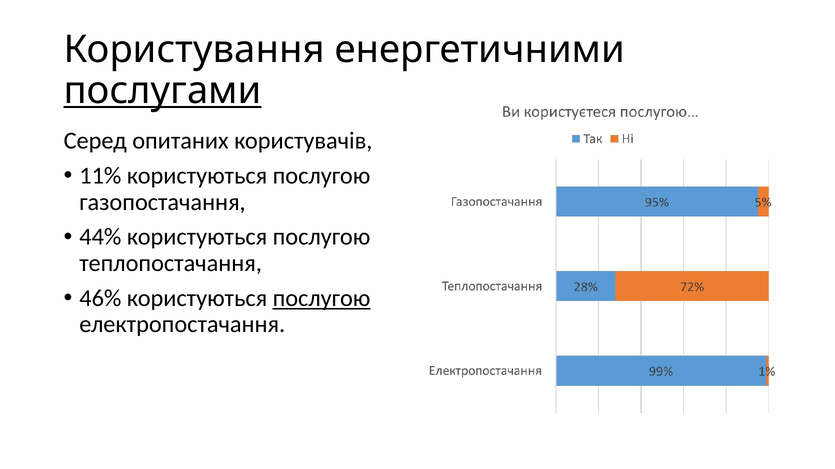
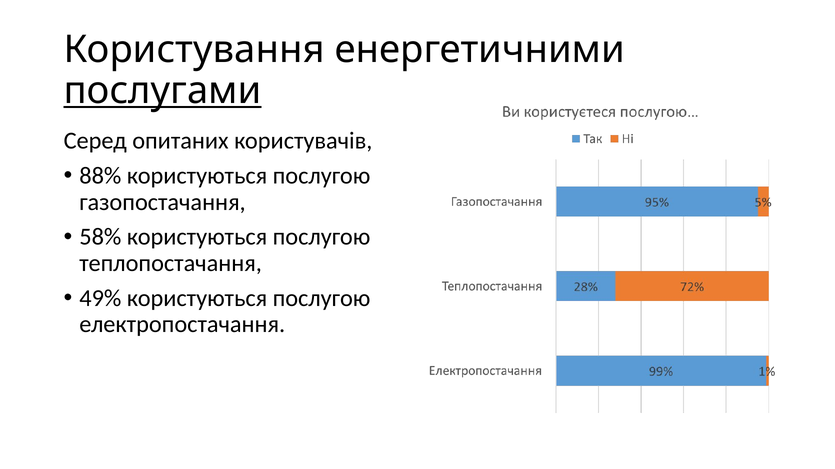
11%: 11% -> 88%
44%: 44% -> 58%
46%: 46% -> 49%
послугою at (322, 299) underline: present -> none
